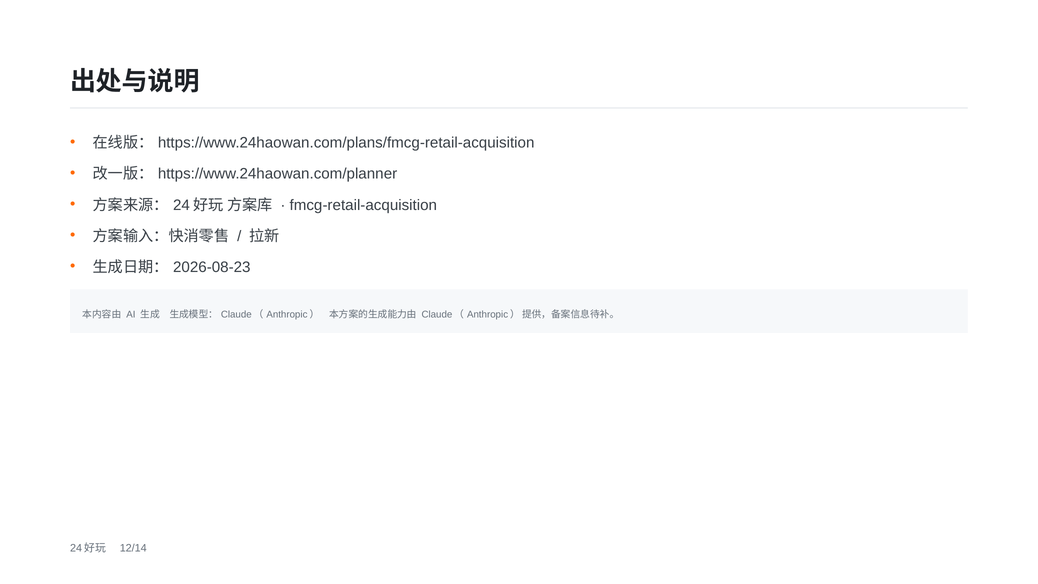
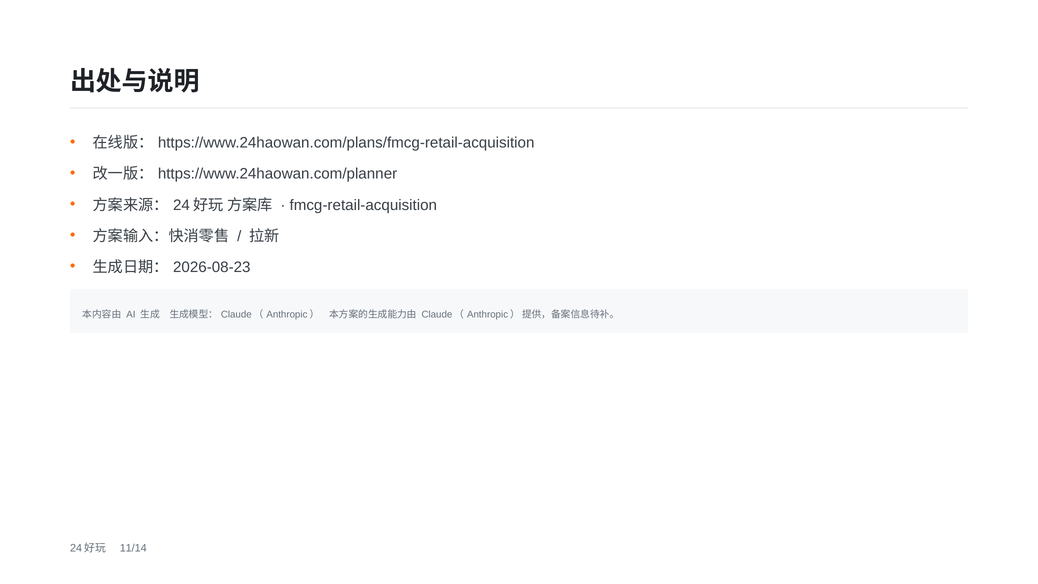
12/14: 12/14 -> 11/14
